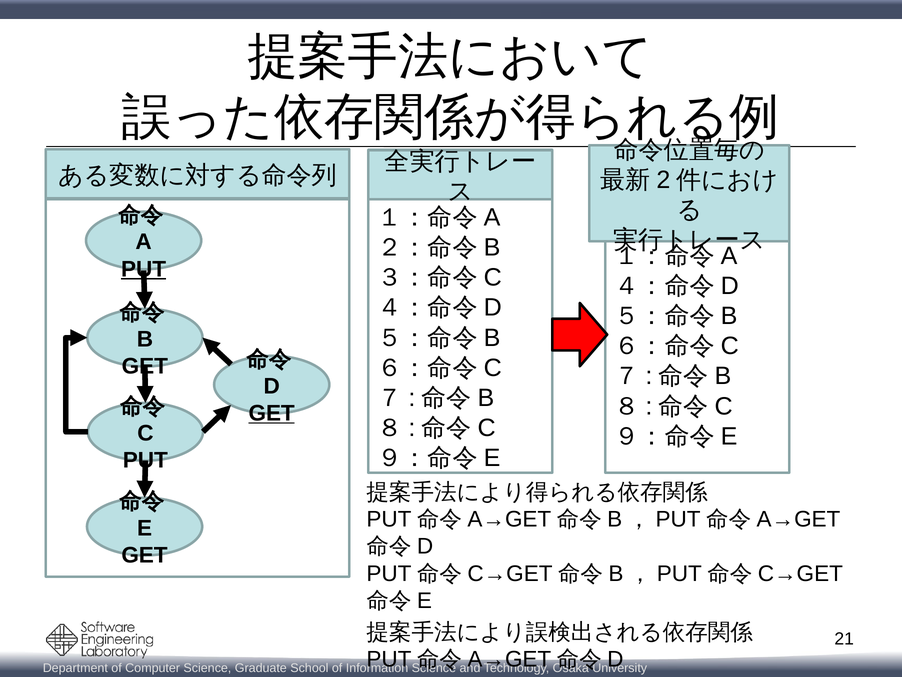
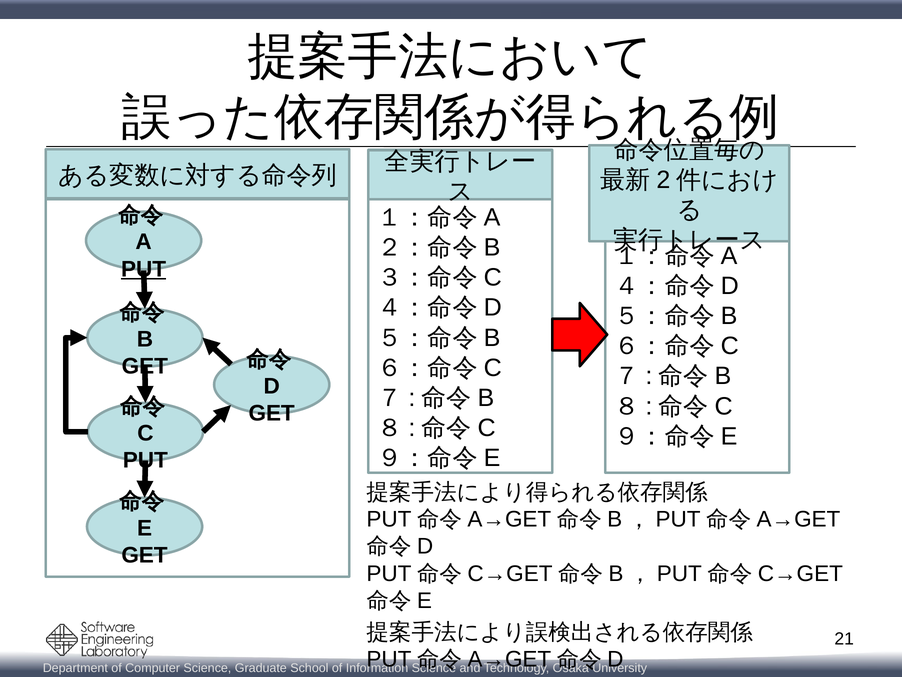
GET at (272, 413) underline: present -> none
